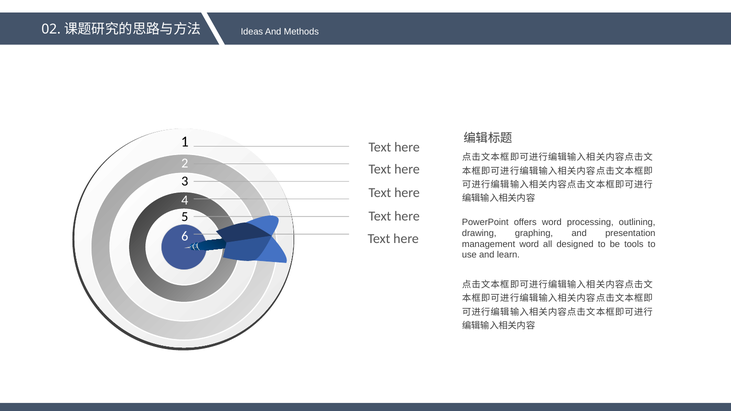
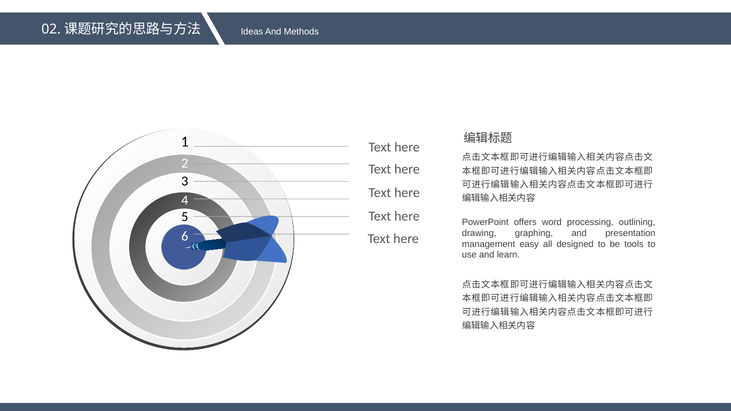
management word: word -> easy
